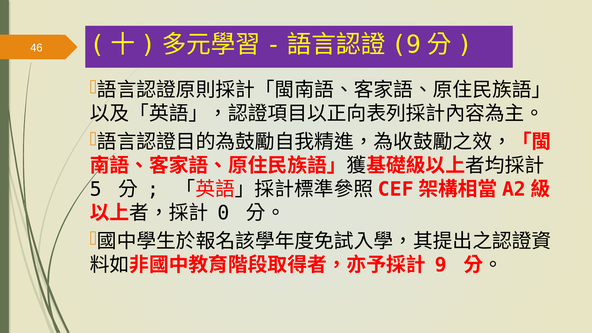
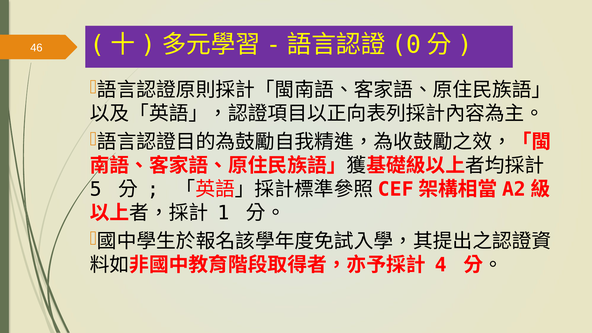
9 at (406, 45): 9 -> 0
0: 0 -> 1
9 at (441, 265): 9 -> 4
